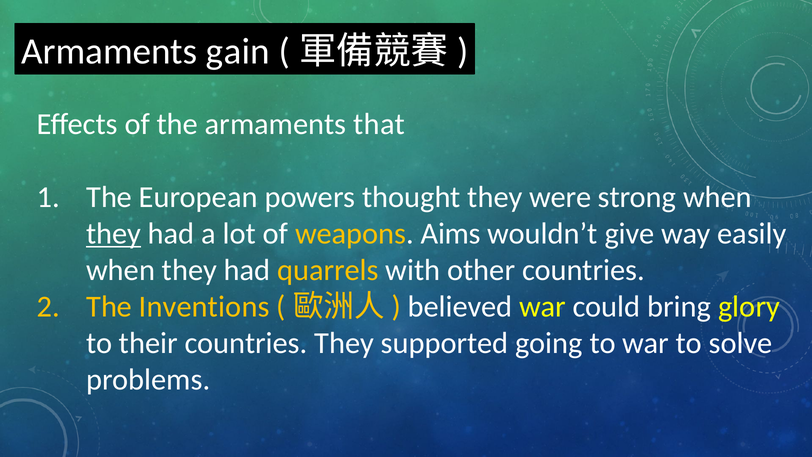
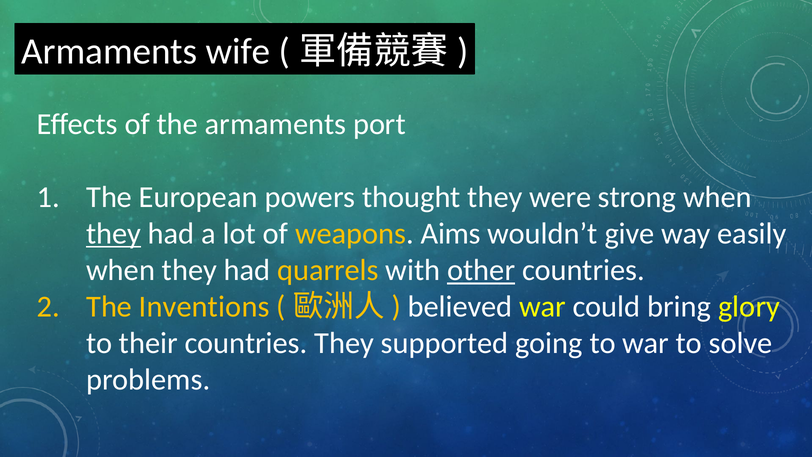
gain: gain -> wife
that: that -> port
other underline: none -> present
